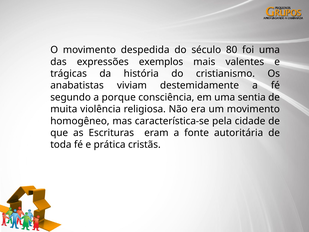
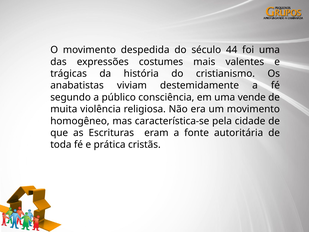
80: 80 -> 44
exemplos: exemplos -> costumes
porque: porque -> público
sentia: sentia -> vende
